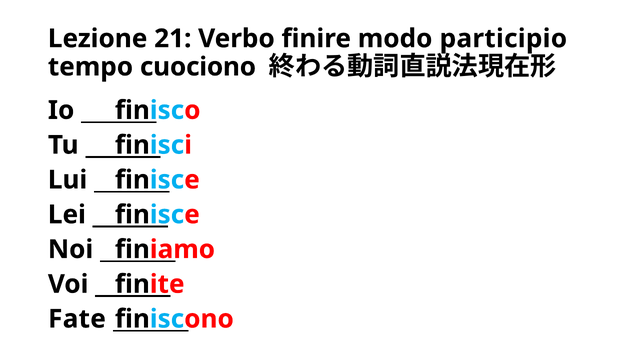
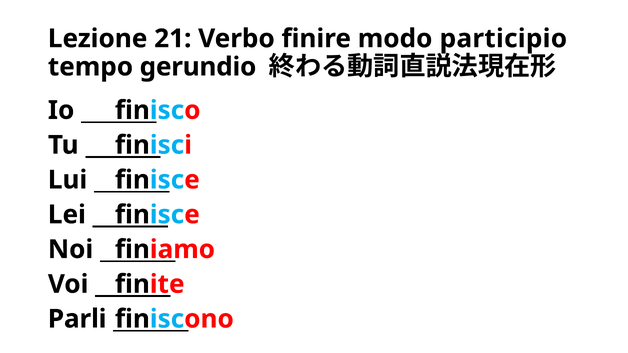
cuociono: cuociono -> gerundio
Fate: Fate -> Parli
